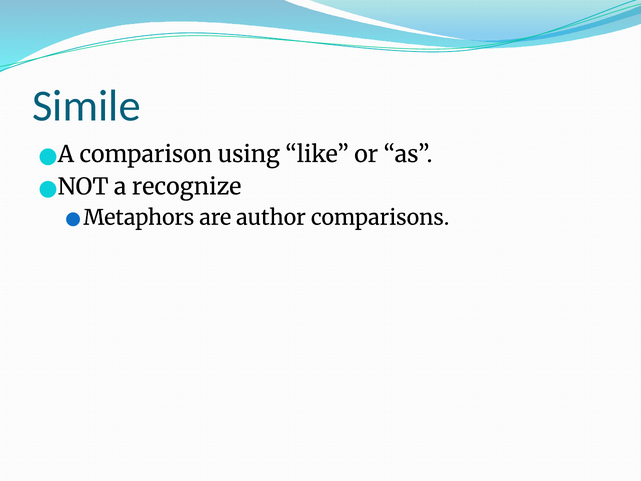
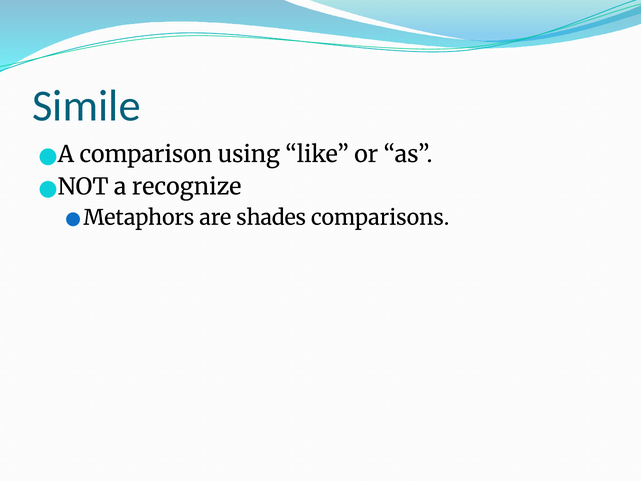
author: author -> shades
